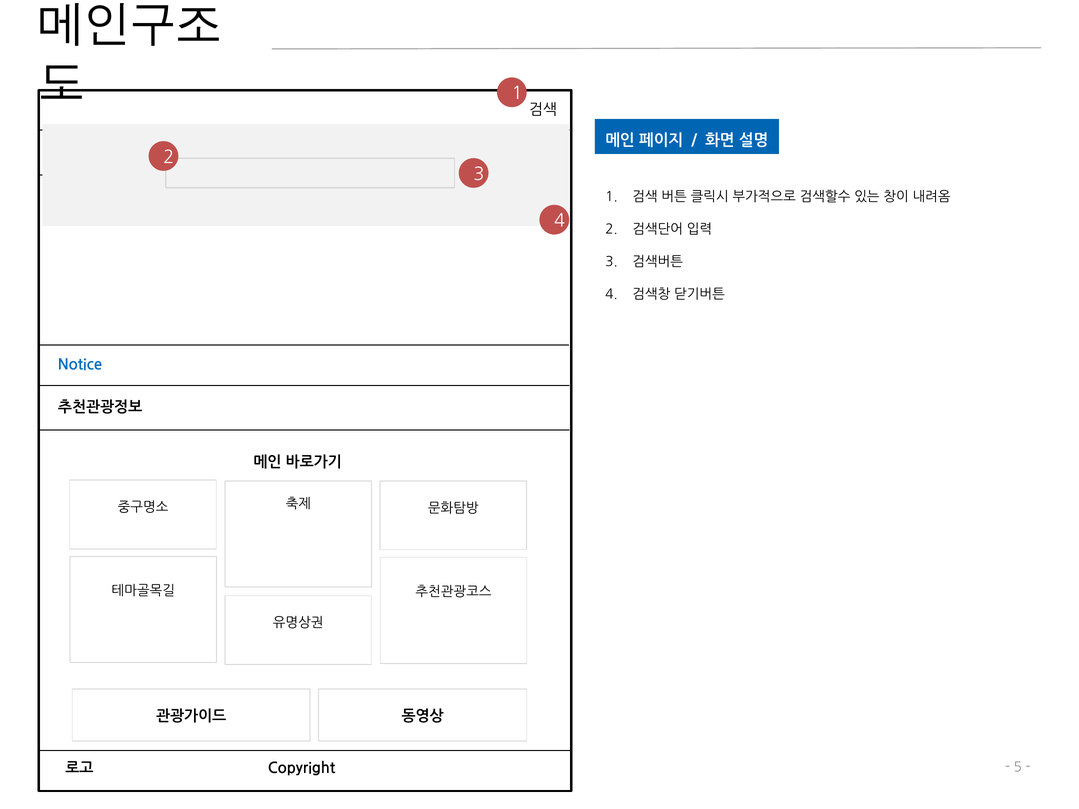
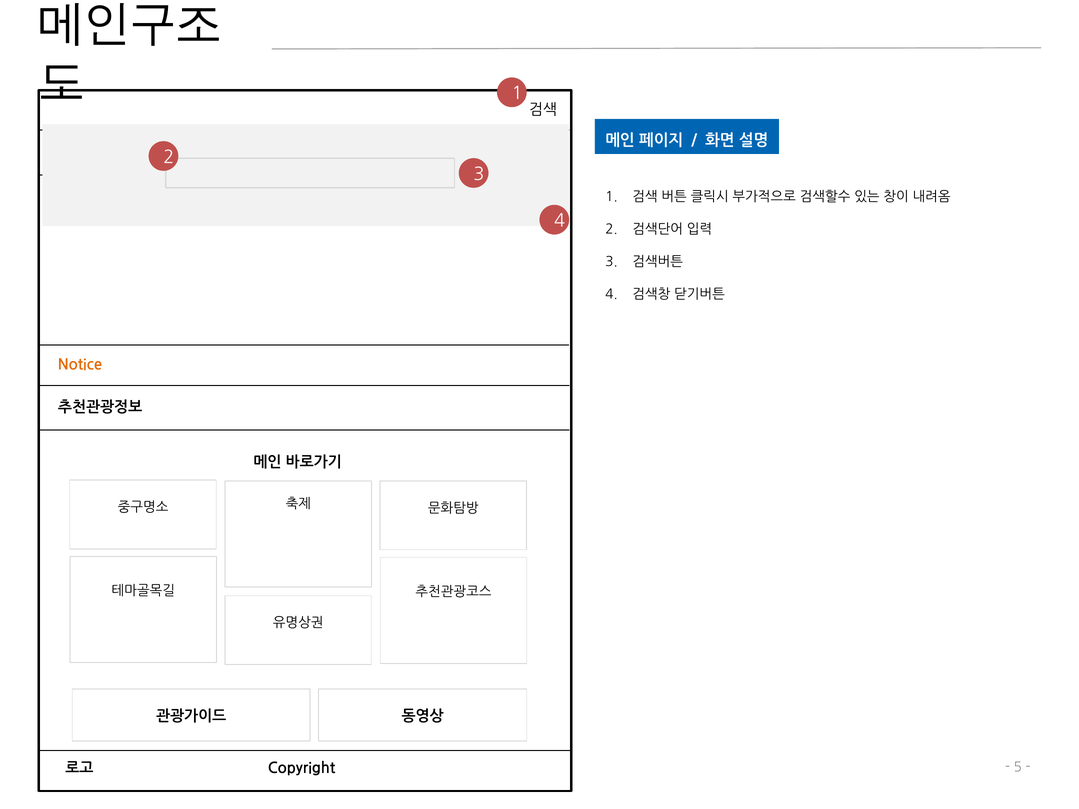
Notice colour: blue -> orange
